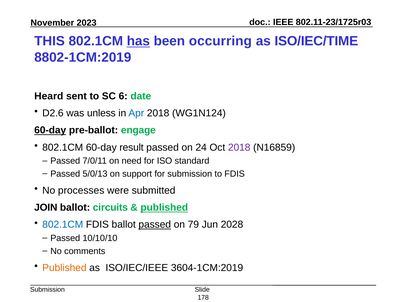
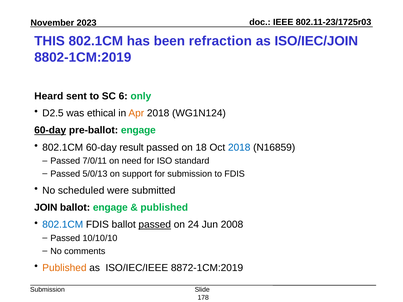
has underline: present -> none
occurring: occurring -> refraction
ISO/IEC/TIME: ISO/IEC/TIME -> ISO/IEC/JOIN
date: date -> only
D2.6: D2.6 -> D2.5
unless: unless -> ethical
Apr colour: blue -> orange
24: 24 -> 18
2018 at (239, 147) colour: purple -> blue
processes: processes -> scheduled
ballot circuits: circuits -> engage
published at (164, 208) underline: present -> none
79: 79 -> 24
2028: 2028 -> 2008
3604-1CM:2019: 3604-1CM:2019 -> 8872-1CM:2019
